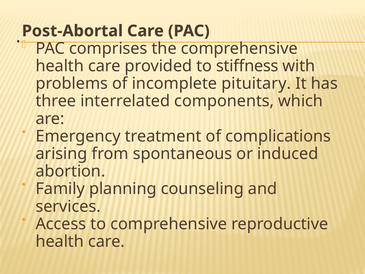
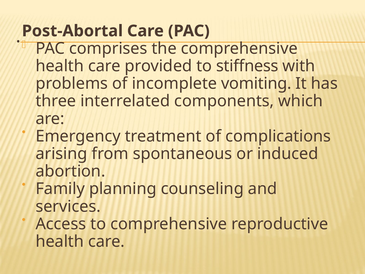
pituitary: pituitary -> vomiting
